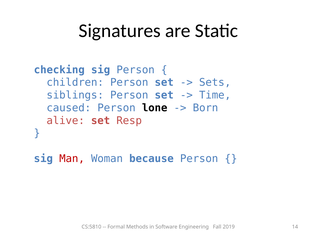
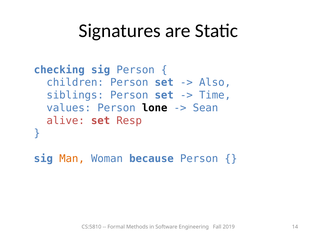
Sets: Sets -> Also
caused: caused -> values
Born: Born -> Sean
Man colour: red -> orange
